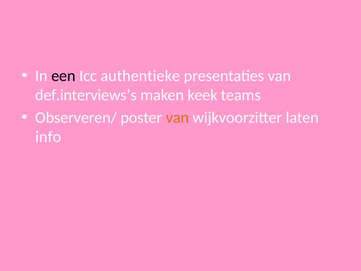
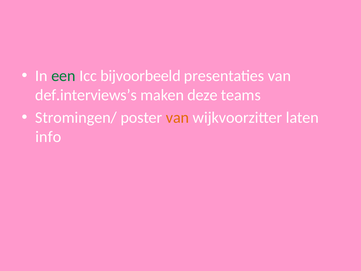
een colour: black -> green
authentieke: authentieke -> bijvoorbeeld
keek: keek -> deze
Observeren/: Observeren/ -> Stromingen/
